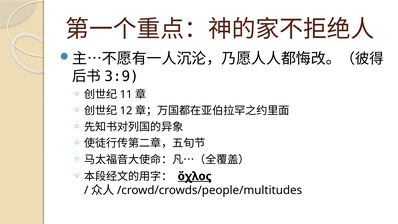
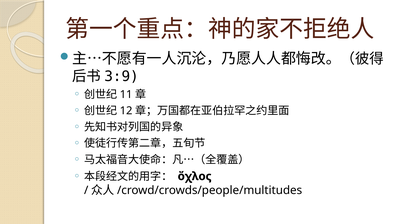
ὄχλος underline: present -> none
